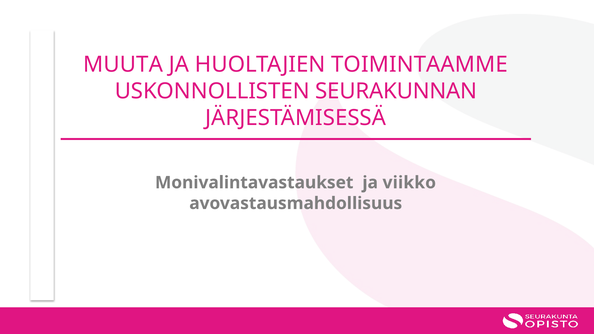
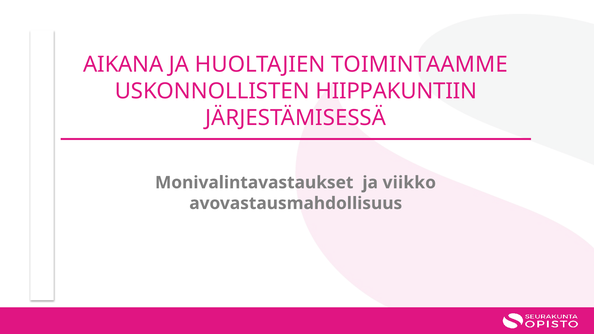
MUUTA: MUUTA -> AIKANA
SEURAKUNNAN: SEURAKUNNAN -> HIIPPAKUNTIIN
